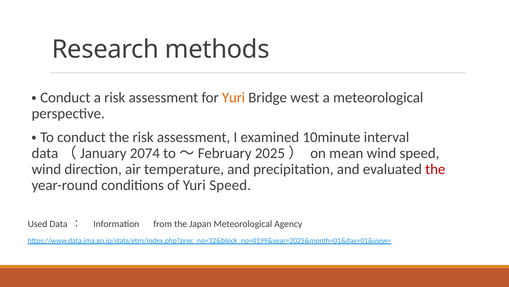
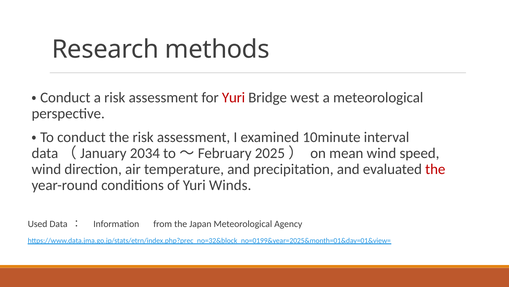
Yuri at (234, 97) colour: orange -> red
2074: 2074 -> 2034
Yuri Speed: Speed -> Winds
